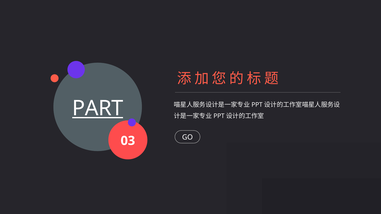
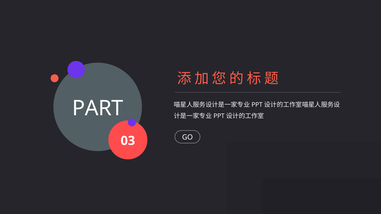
PART underline: present -> none
